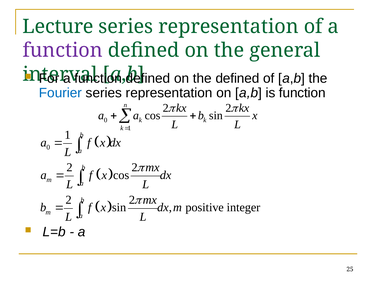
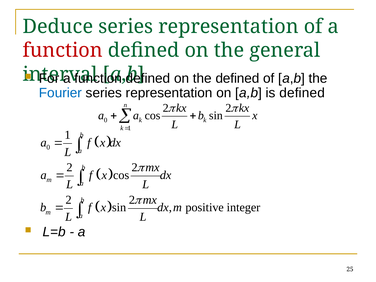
Lecture: Lecture -> Deduce
function at (63, 50) colour: purple -> red
is function: function -> defined
